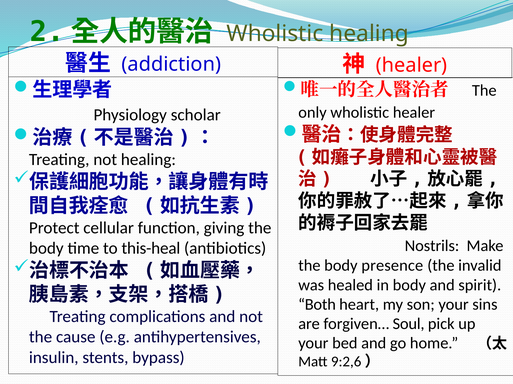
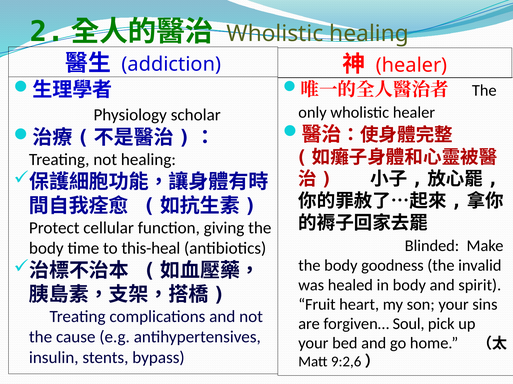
Nostrils: Nostrils -> Blinded
presence: presence -> goodness
Both: Both -> Fruit
